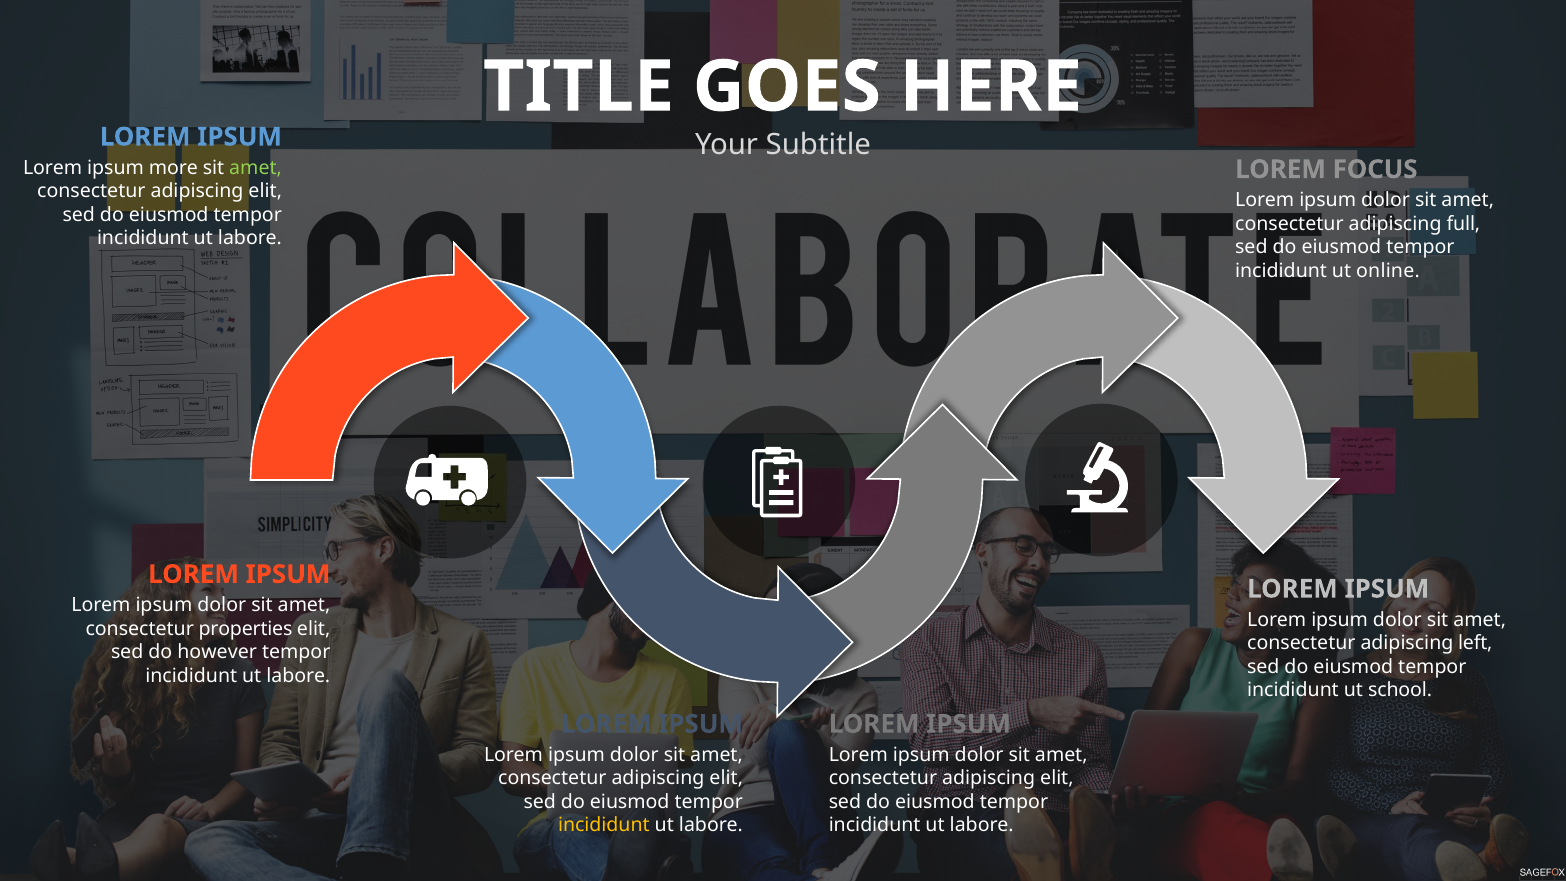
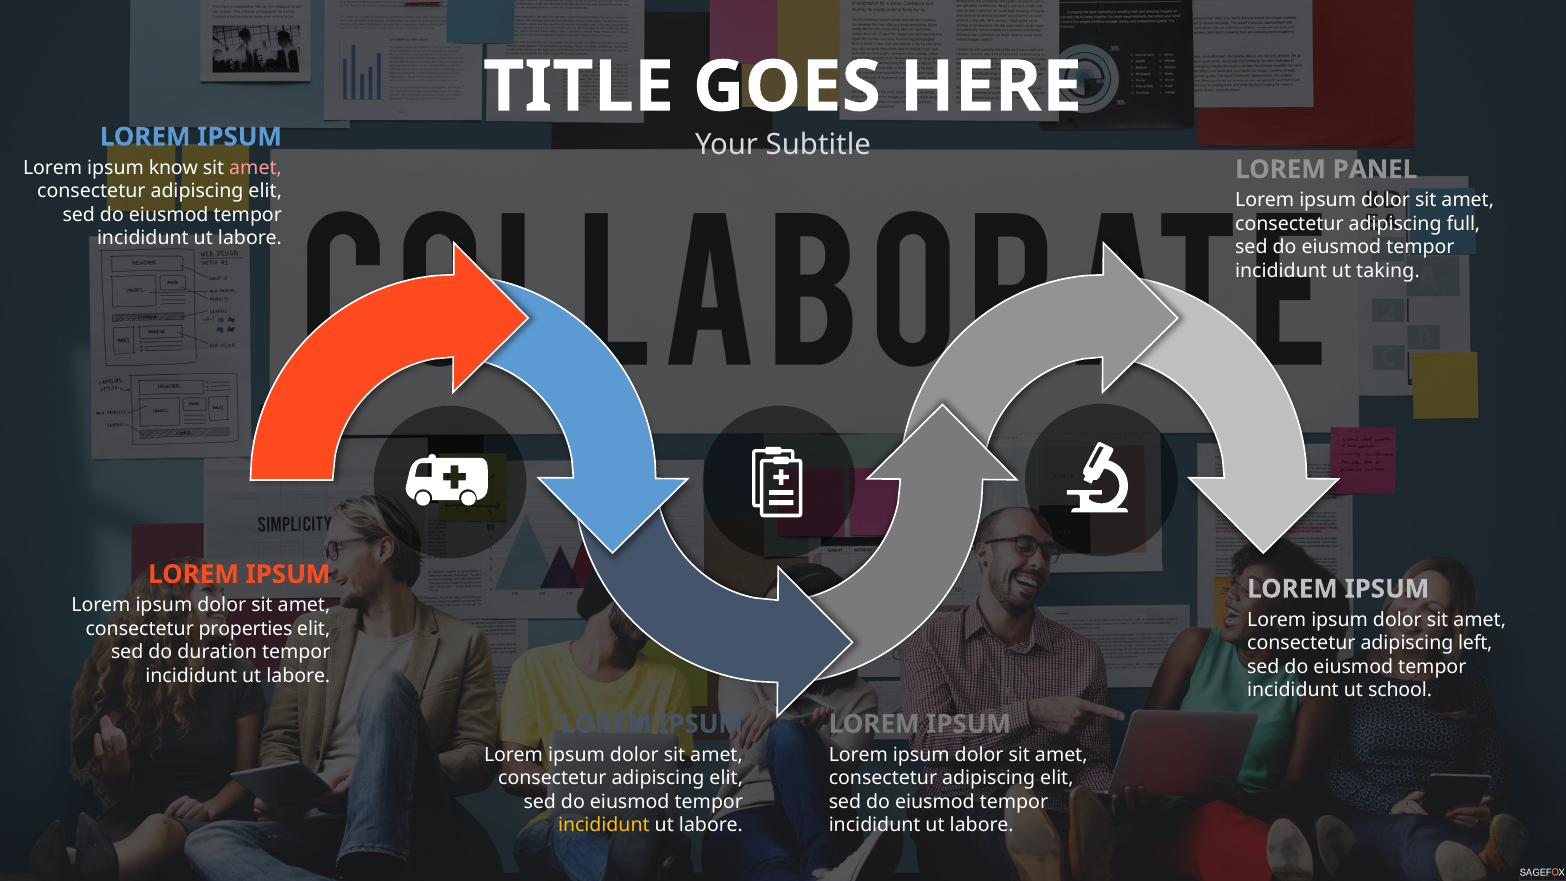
more: more -> know
amet at (256, 168) colour: light green -> pink
FOCUS: FOCUS -> PANEL
online: online -> taking
however: however -> duration
